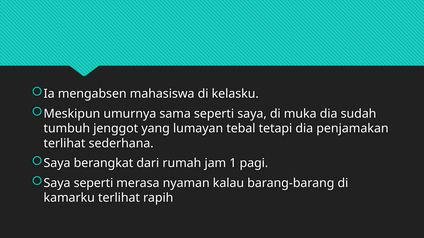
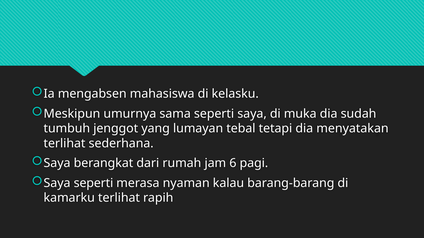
penjamakan: penjamakan -> menyatakan
1: 1 -> 6
